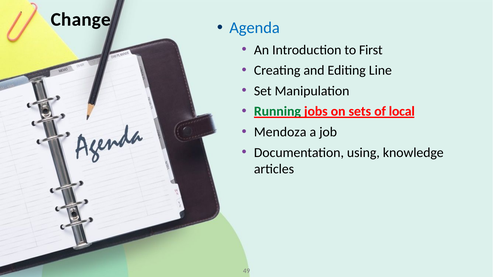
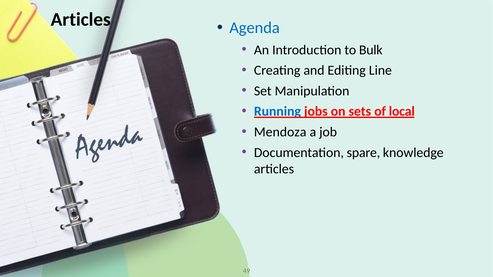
Change at (81, 20): Change -> Articles
First: First -> Bulk
Running colour: green -> blue
using: using -> spare
